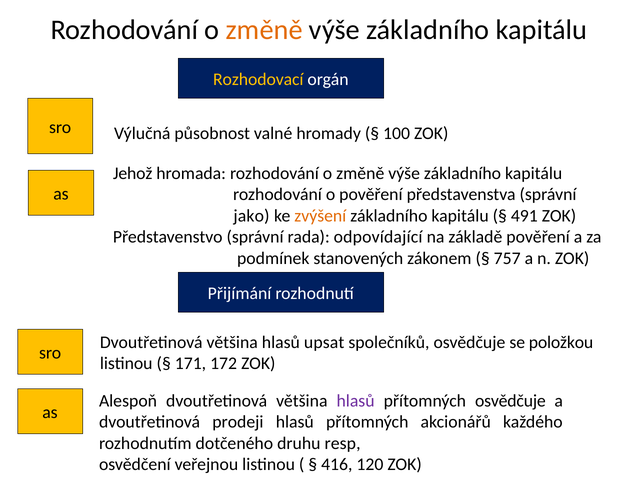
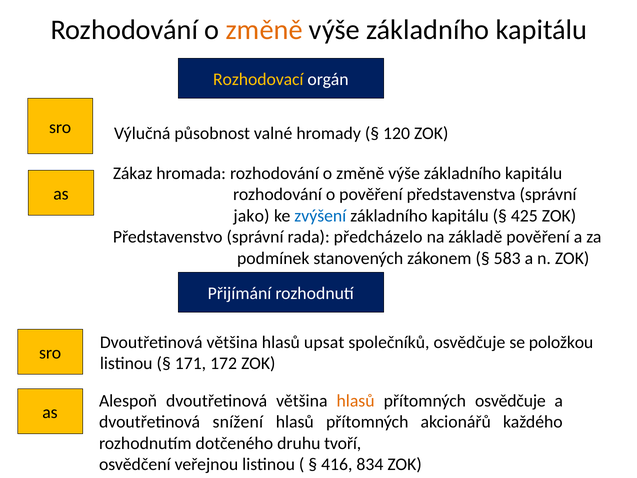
100: 100 -> 120
Jehož: Jehož -> Zákaz
zvýšení colour: orange -> blue
491: 491 -> 425
odpovídající: odpovídající -> předcházelo
757: 757 -> 583
hlasů at (356, 401) colour: purple -> orange
prodeji: prodeji -> snížení
resp: resp -> tvoří
120: 120 -> 834
